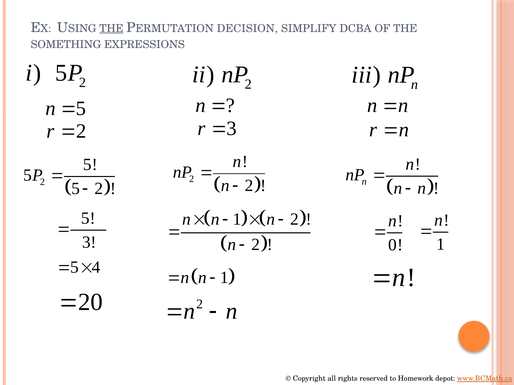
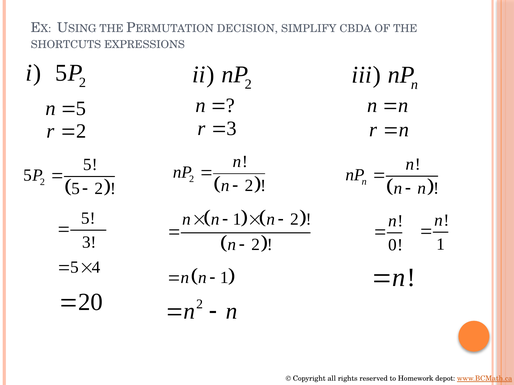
THE at (111, 29) underline: present -> none
DCBA: DCBA -> CBDA
SOMETHING: SOMETHING -> SHORTCUTS
